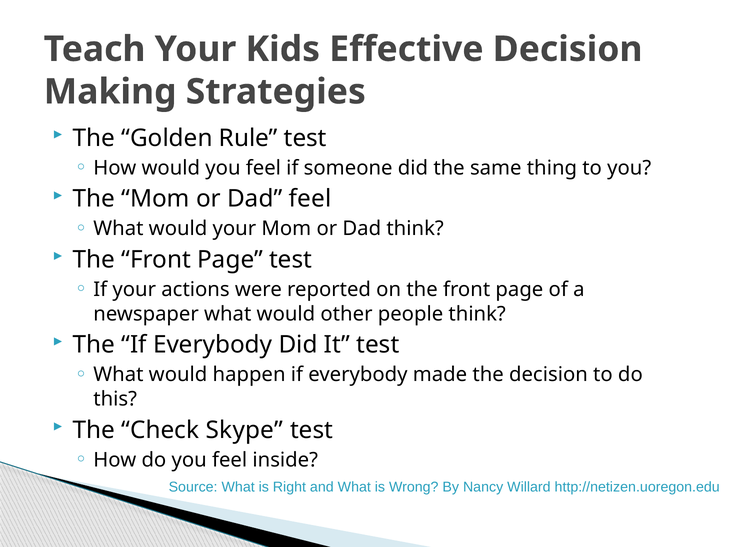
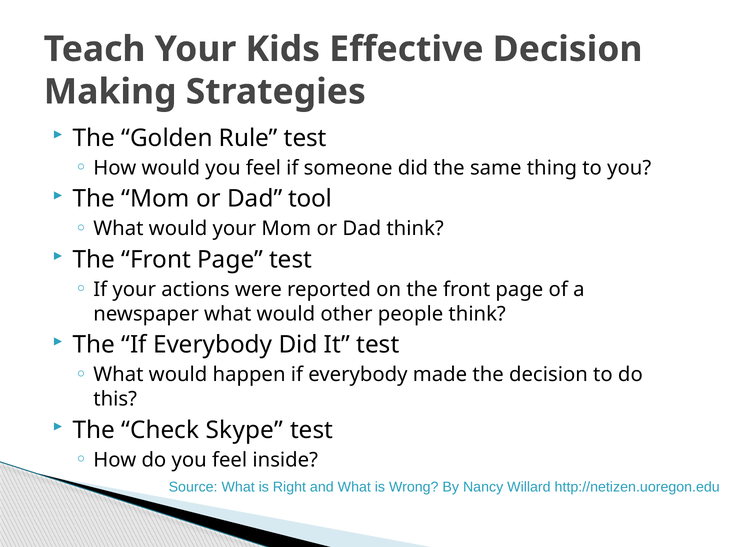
Dad feel: feel -> tool
